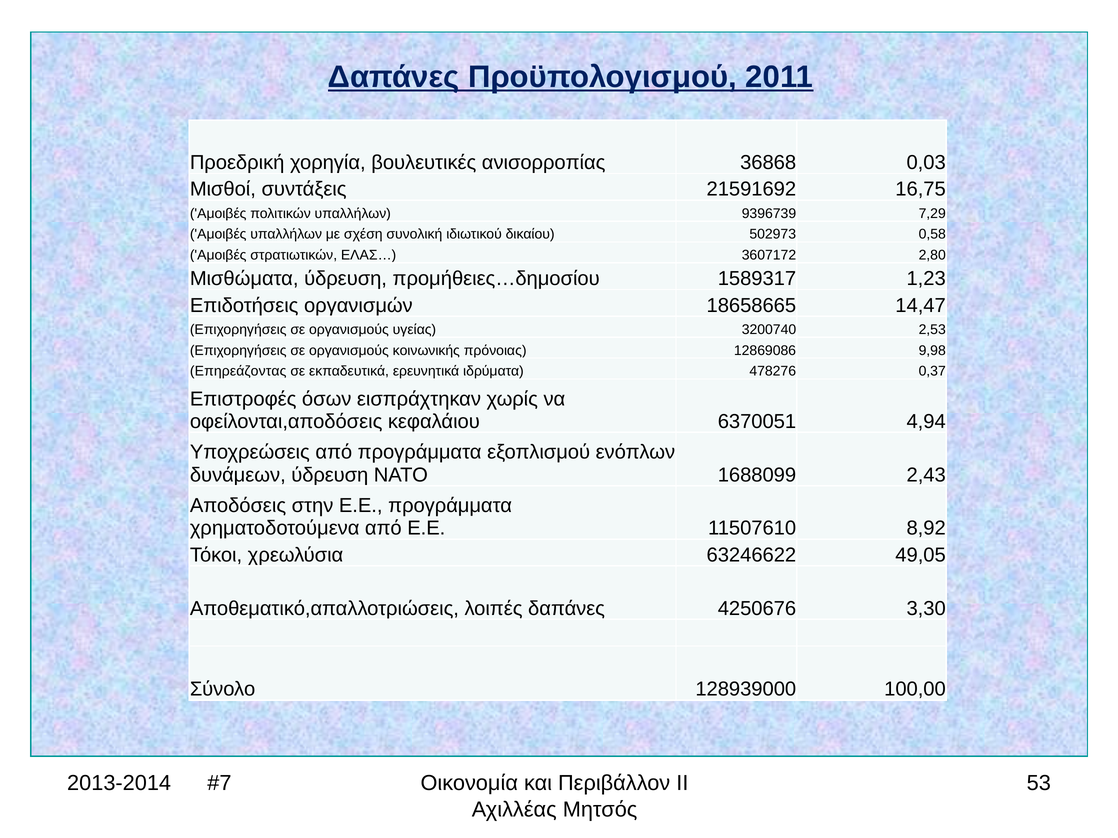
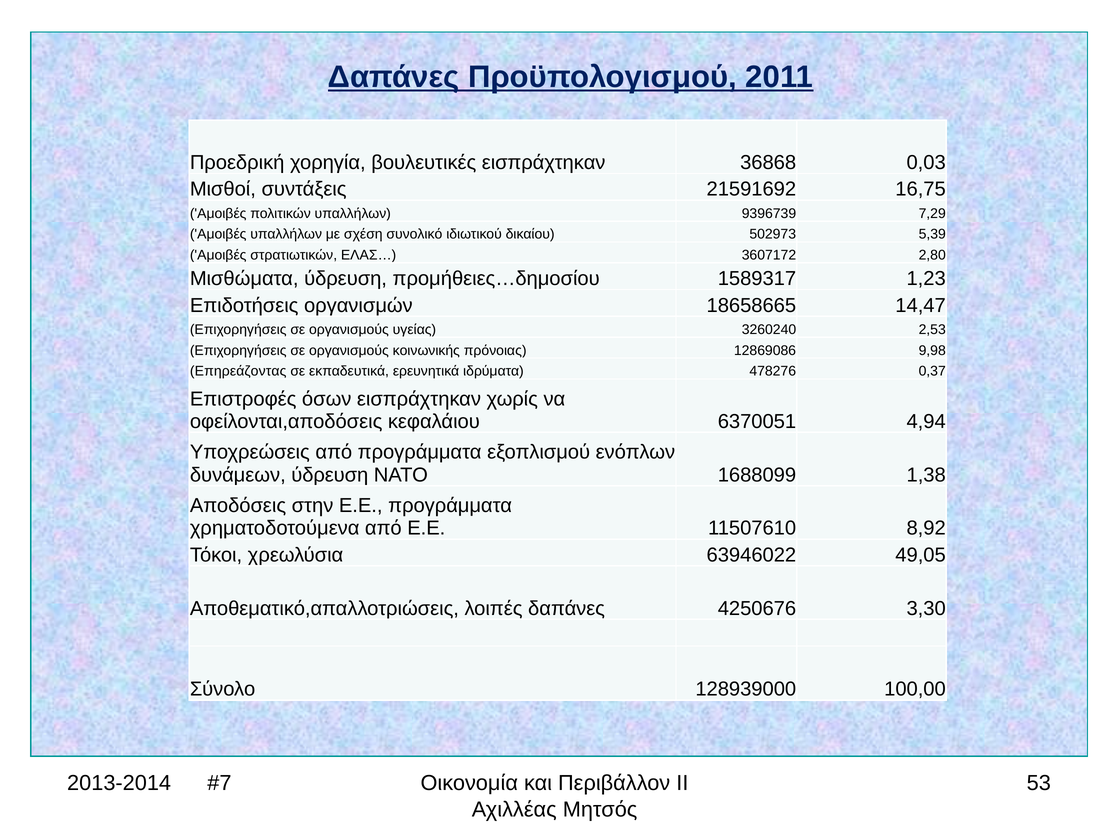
βουλευτικές ανισορροπίας: ανισορροπίας -> εισπράχτηκαν
συνολική: συνολική -> συνολικό
0,58: 0,58 -> 5,39
3200740: 3200740 -> 3260240
2,43: 2,43 -> 1,38
63246622: 63246622 -> 63946022
